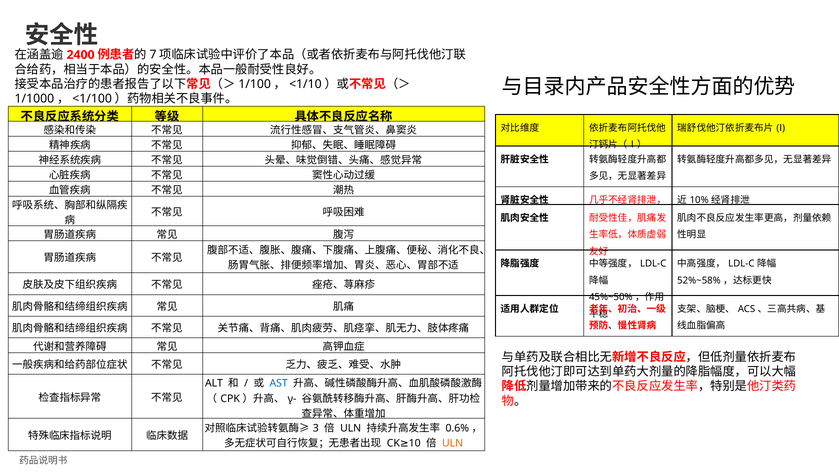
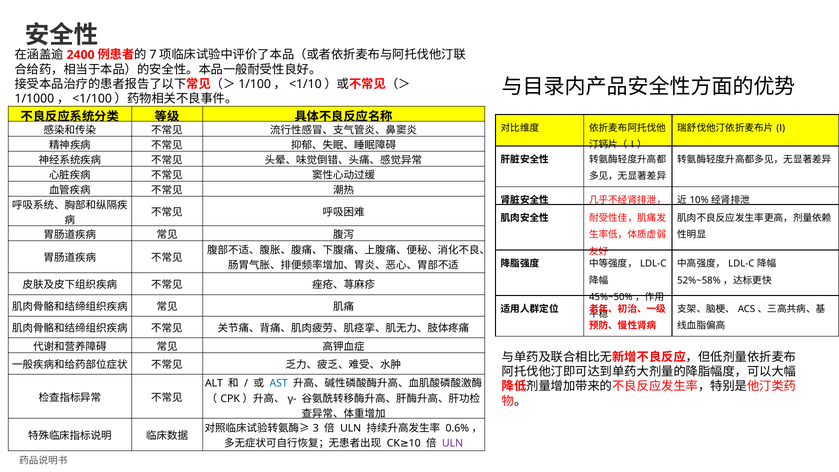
ULN at (453, 443) colour: orange -> purple
